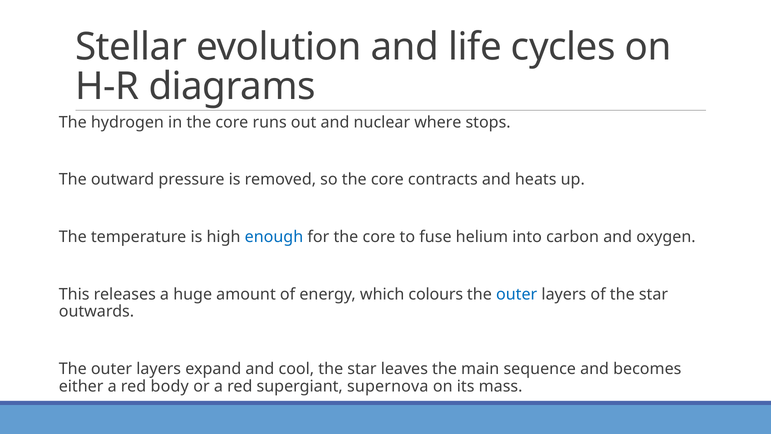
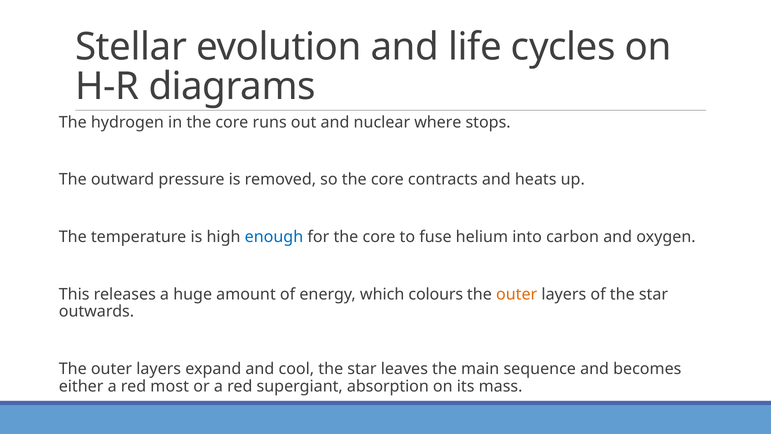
outer at (517, 294) colour: blue -> orange
body: body -> most
supernova: supernova -> absorption
